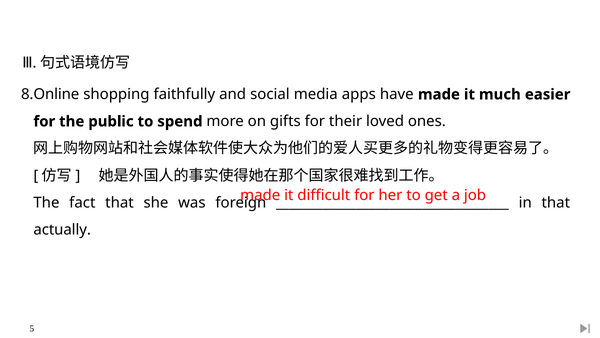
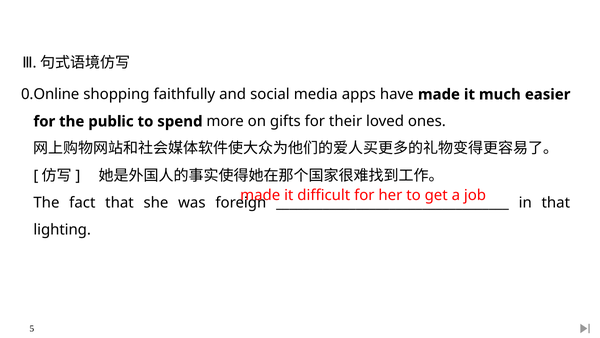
8.Online: 8.Online -> 0.Online
actually: actually -> lighting
